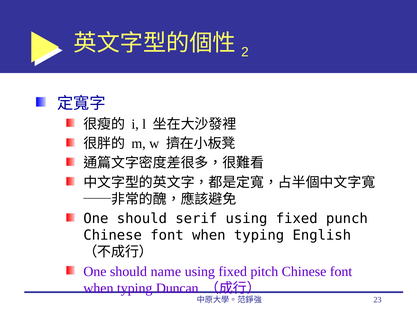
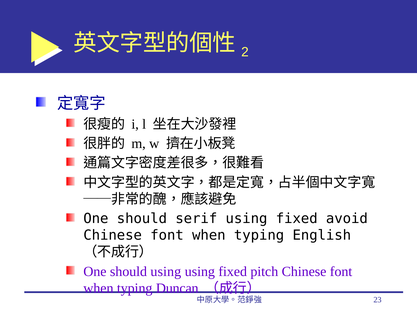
punch: punch -> avoid
should name: name -> using
